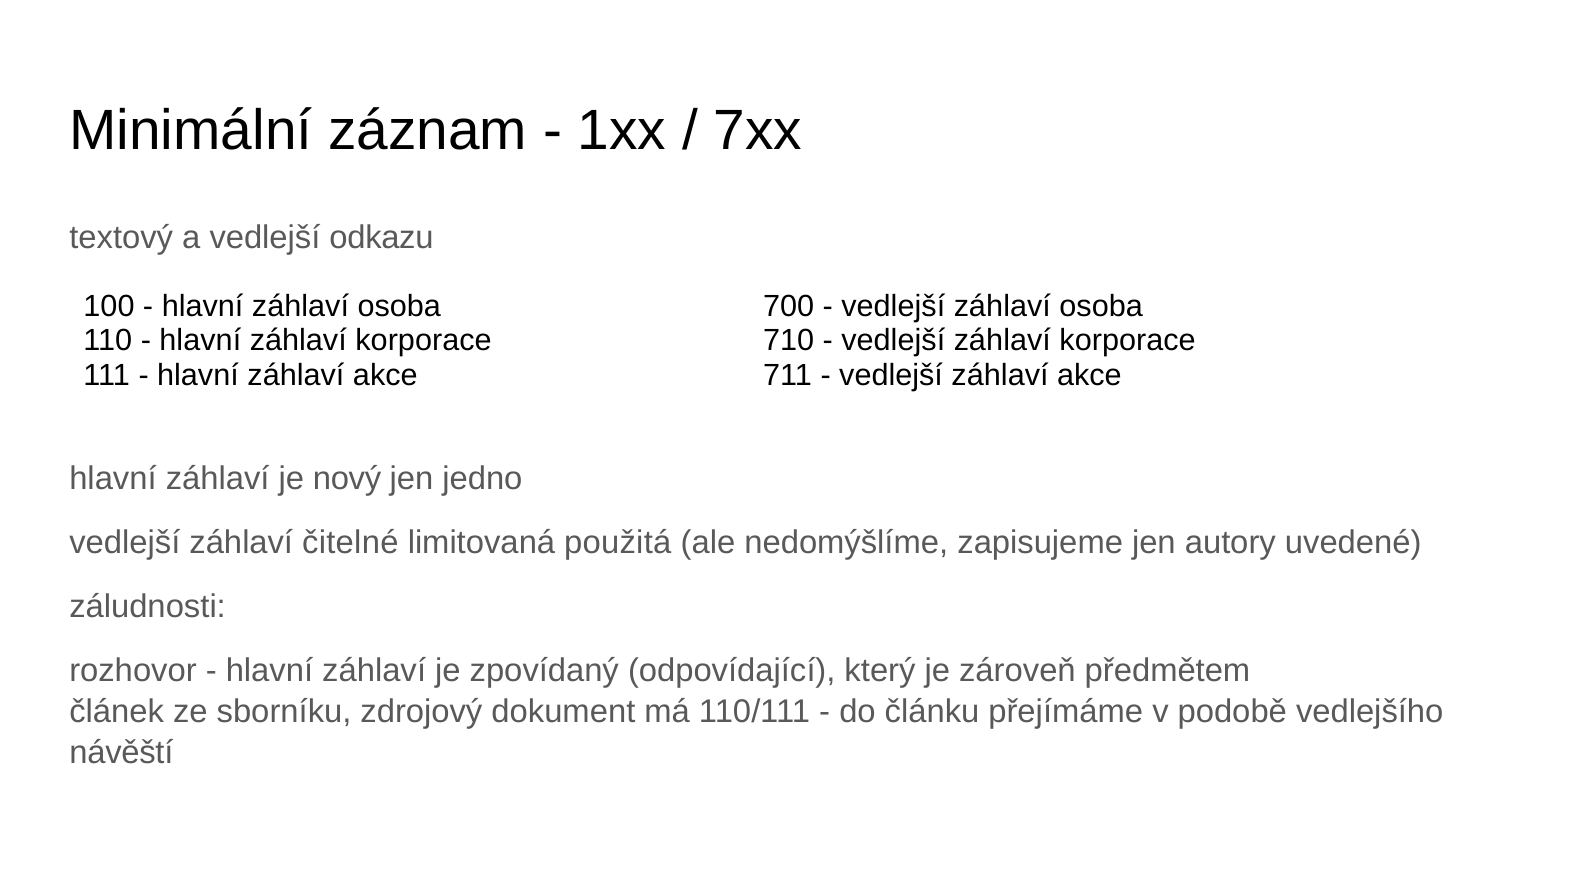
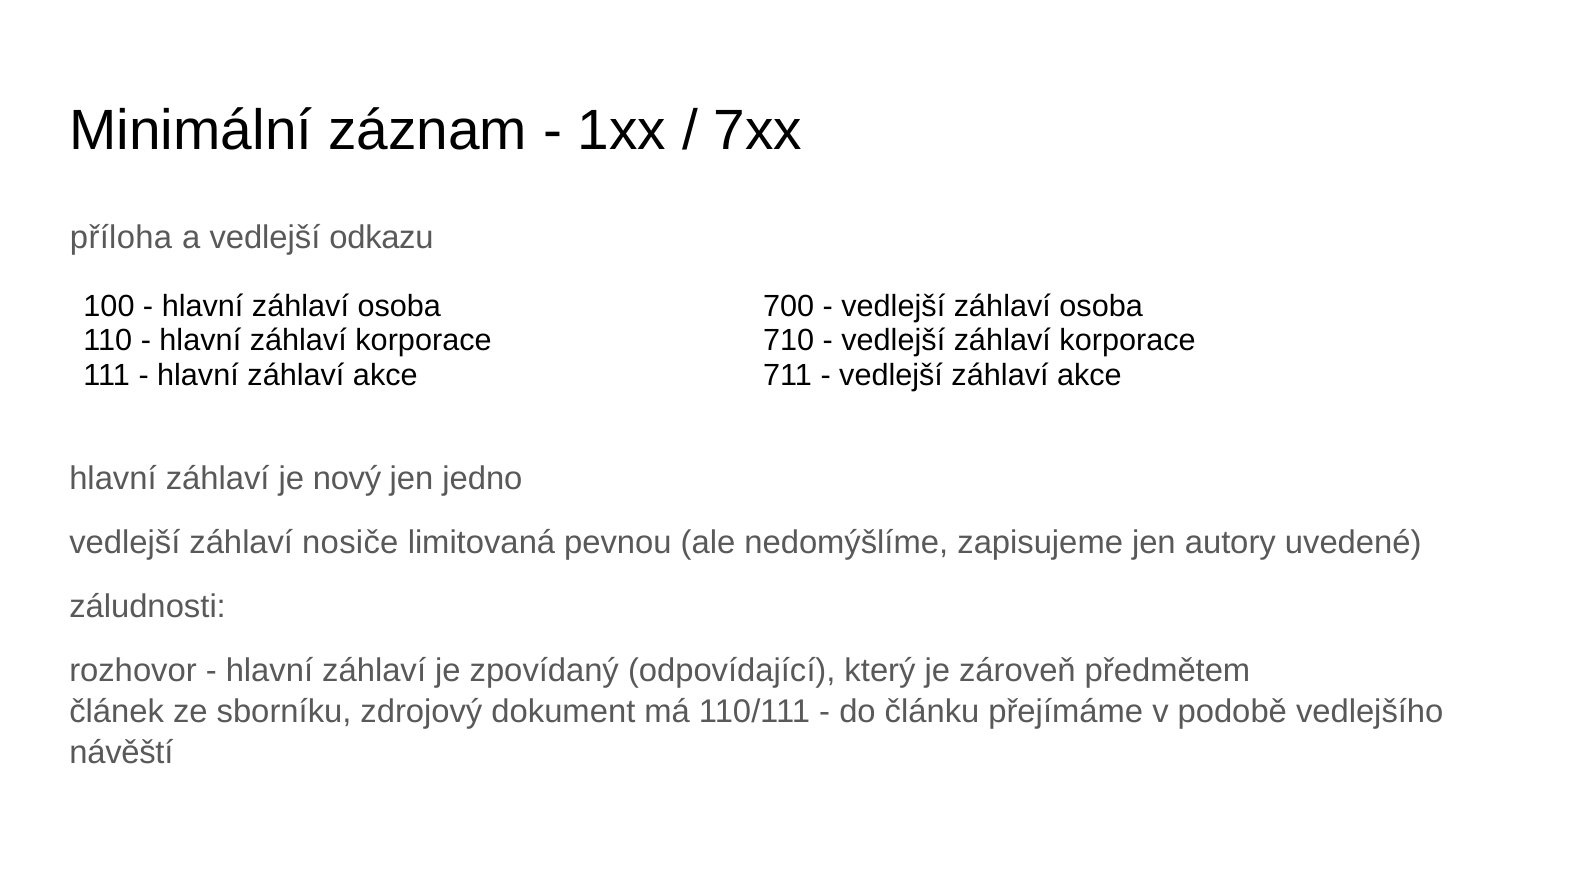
textový: textový -> příloha
čitelné: čitelné -> nosiče
použitá: použitá -> pevnou
